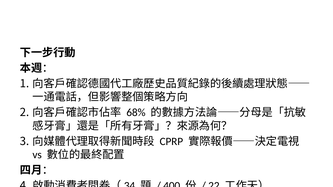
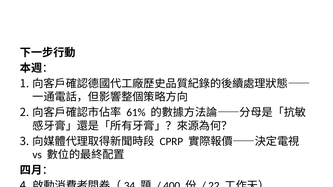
68%: 68% -> 61%
